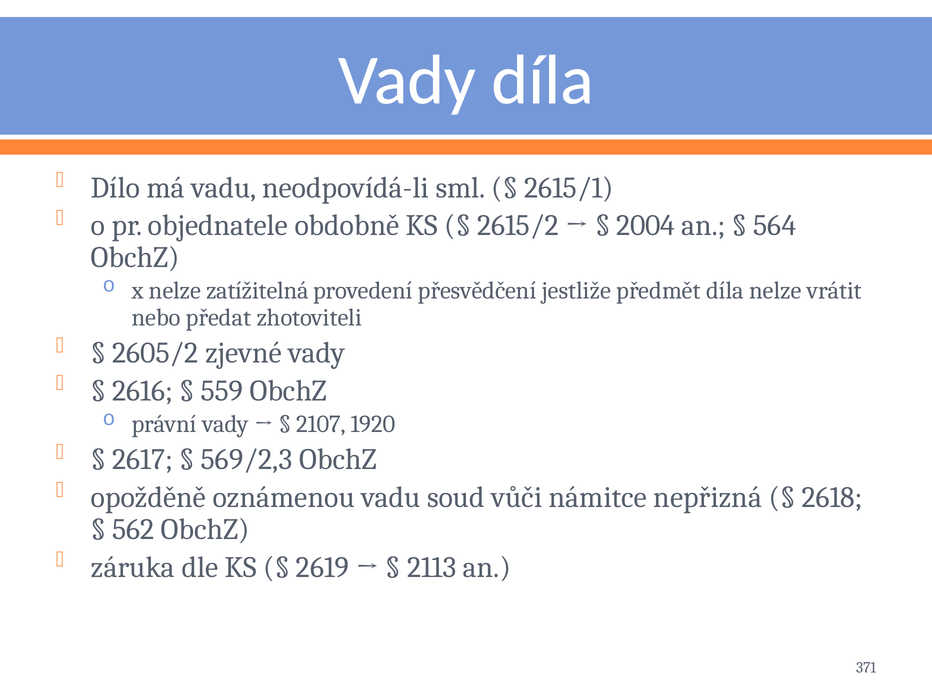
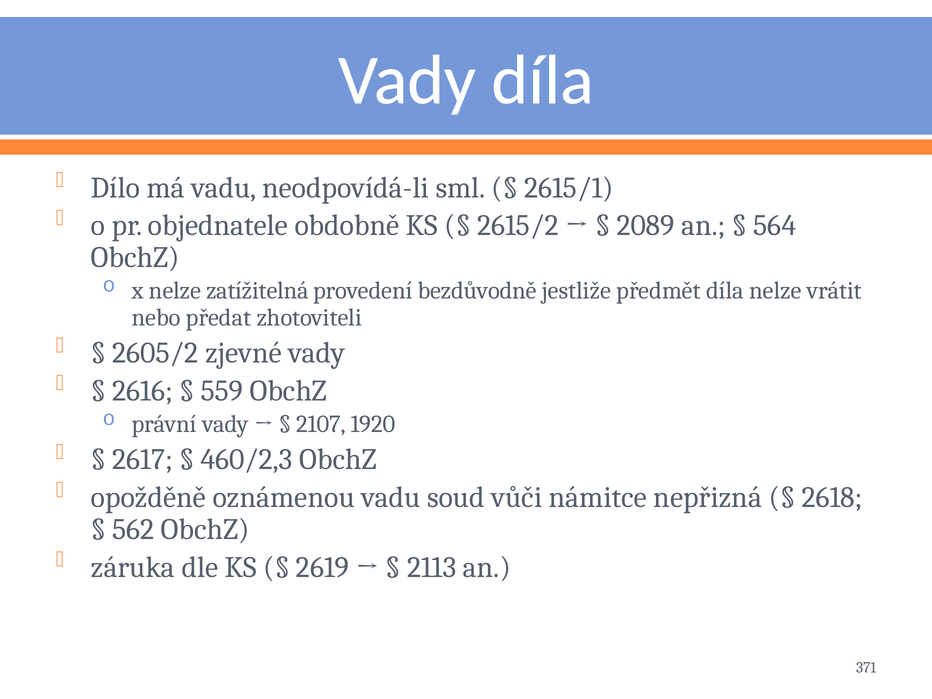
2004: 2004 -> 2089
přesvědčení: přesvědčení -> bezdůvodně
569/2,3: 569/2,3 -> 460/2,3
